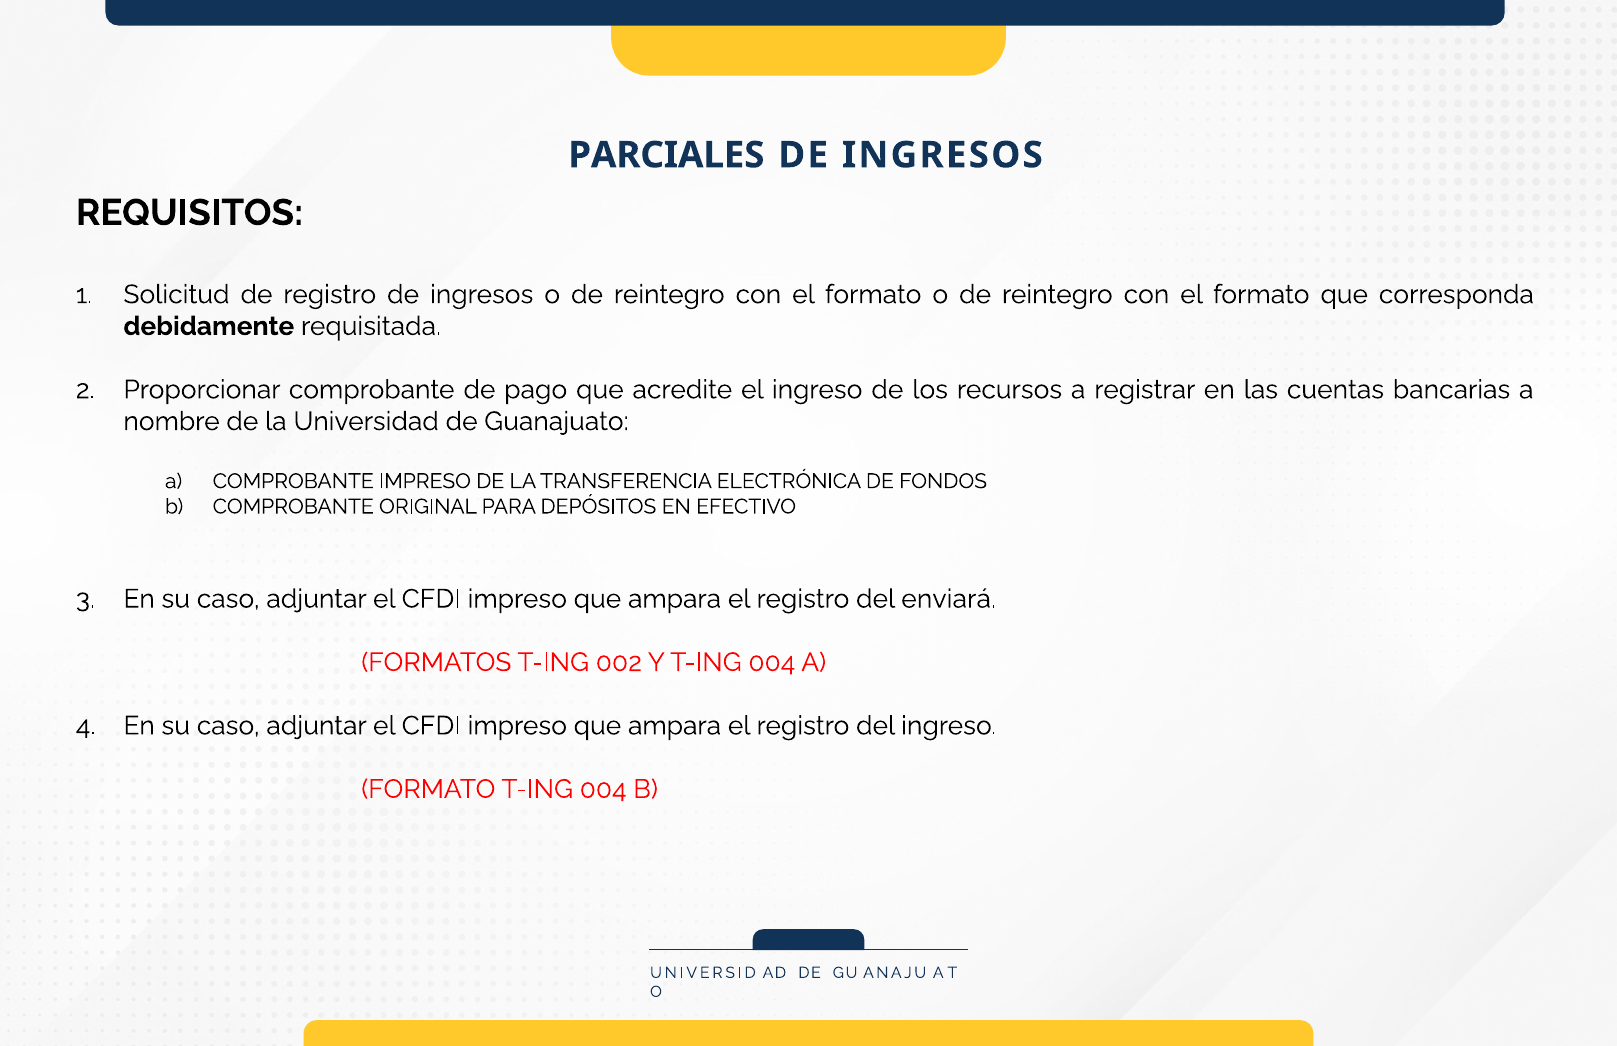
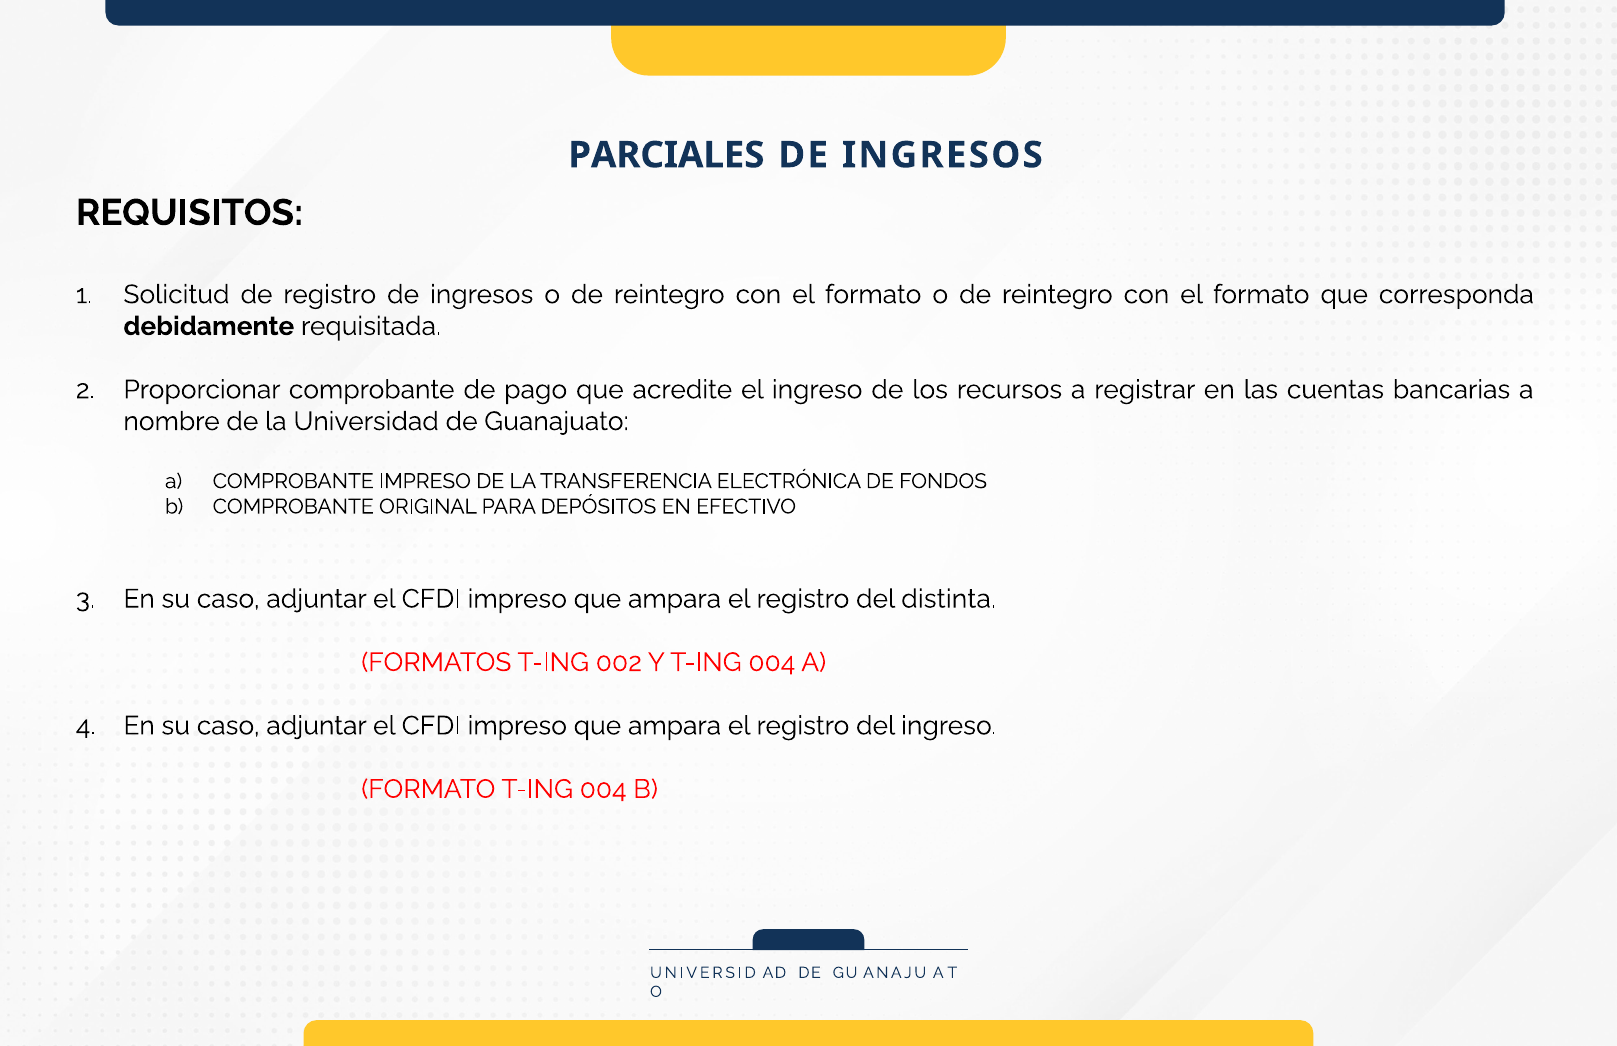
enviará: enviará -> distinta
